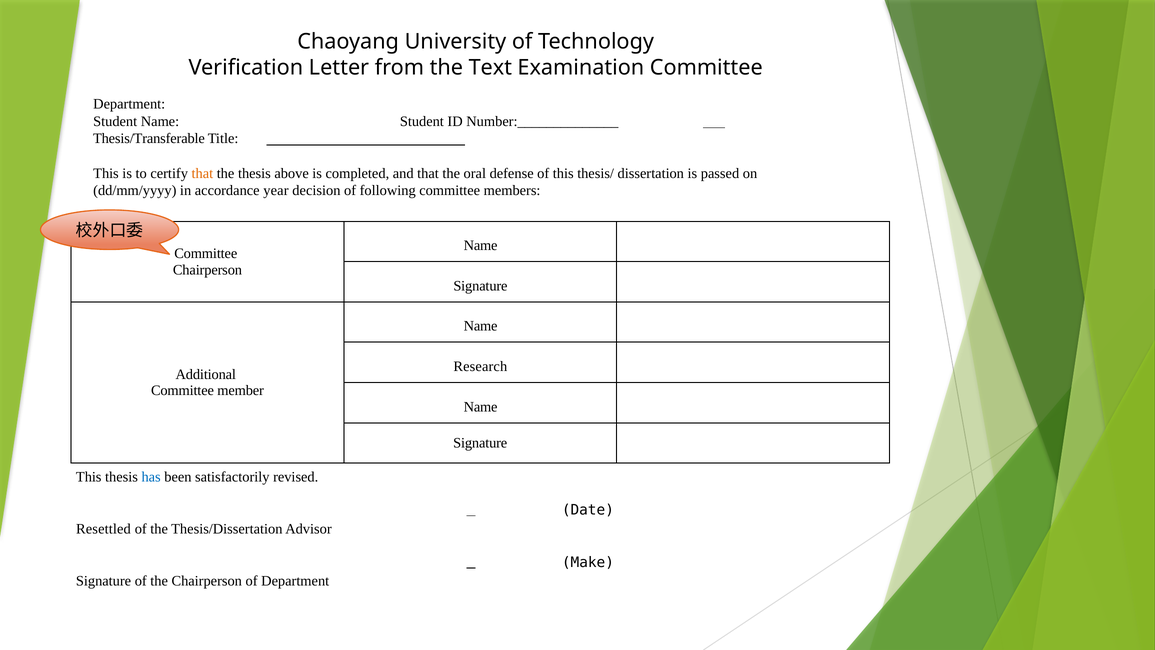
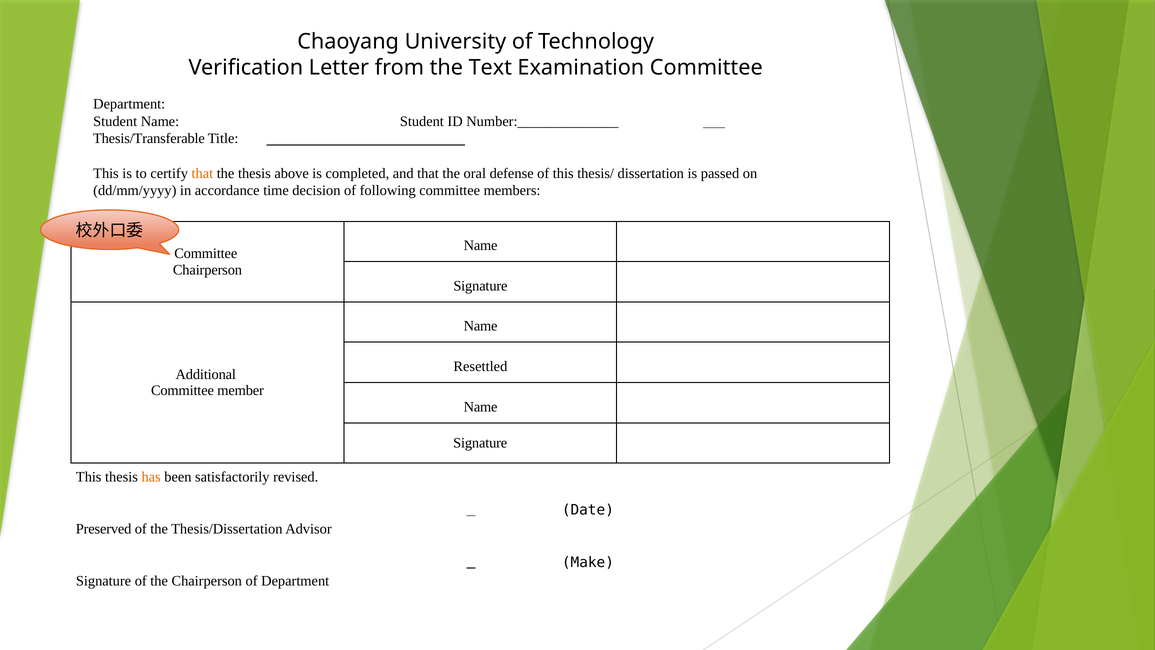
year: year -> time
Research: Research -> Resettled
has colour: blue -> orange
Resettled: Resettled -> Preserved
